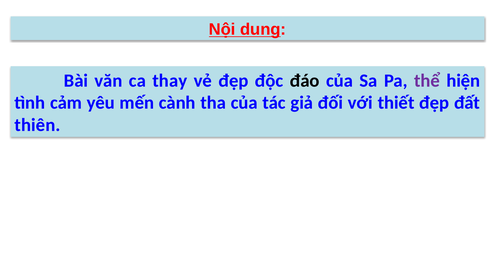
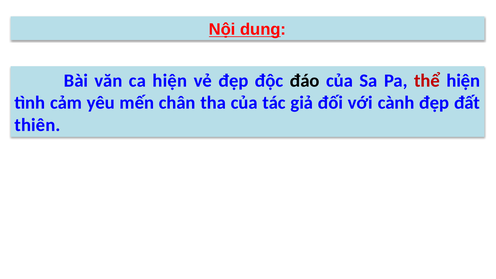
ca thay: thay -> hiện
thể colour: purple -> red
cành: cành -> chân
thiết: thiết -> cành
